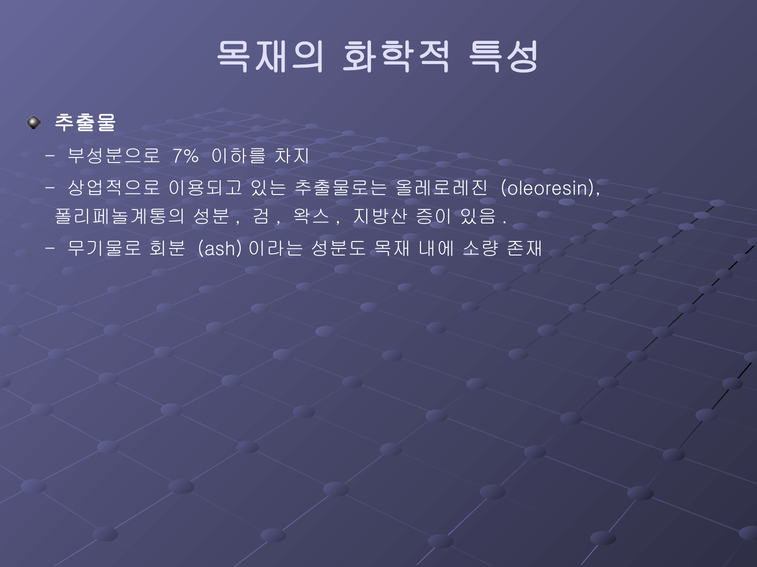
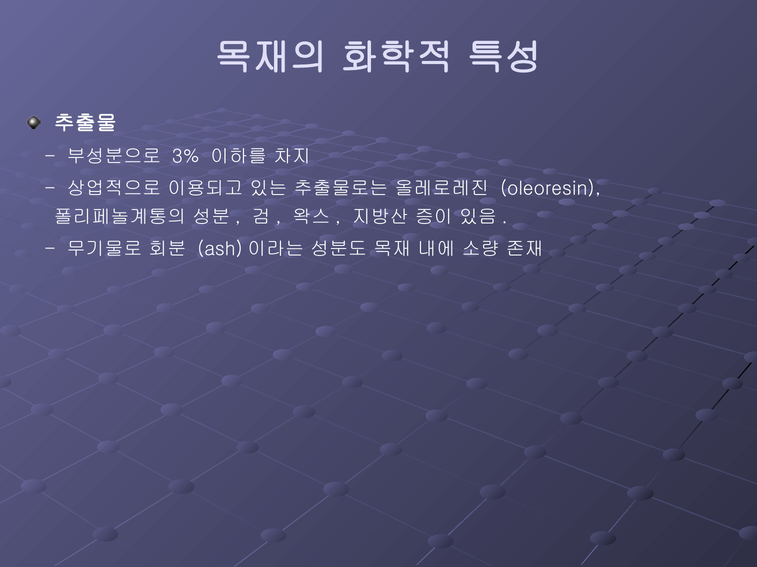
7%: 7% -> 3%
